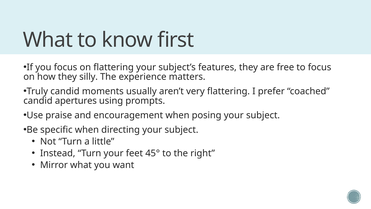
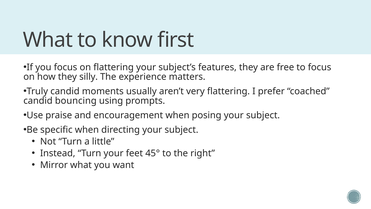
apertures: apertures -> bouncing
